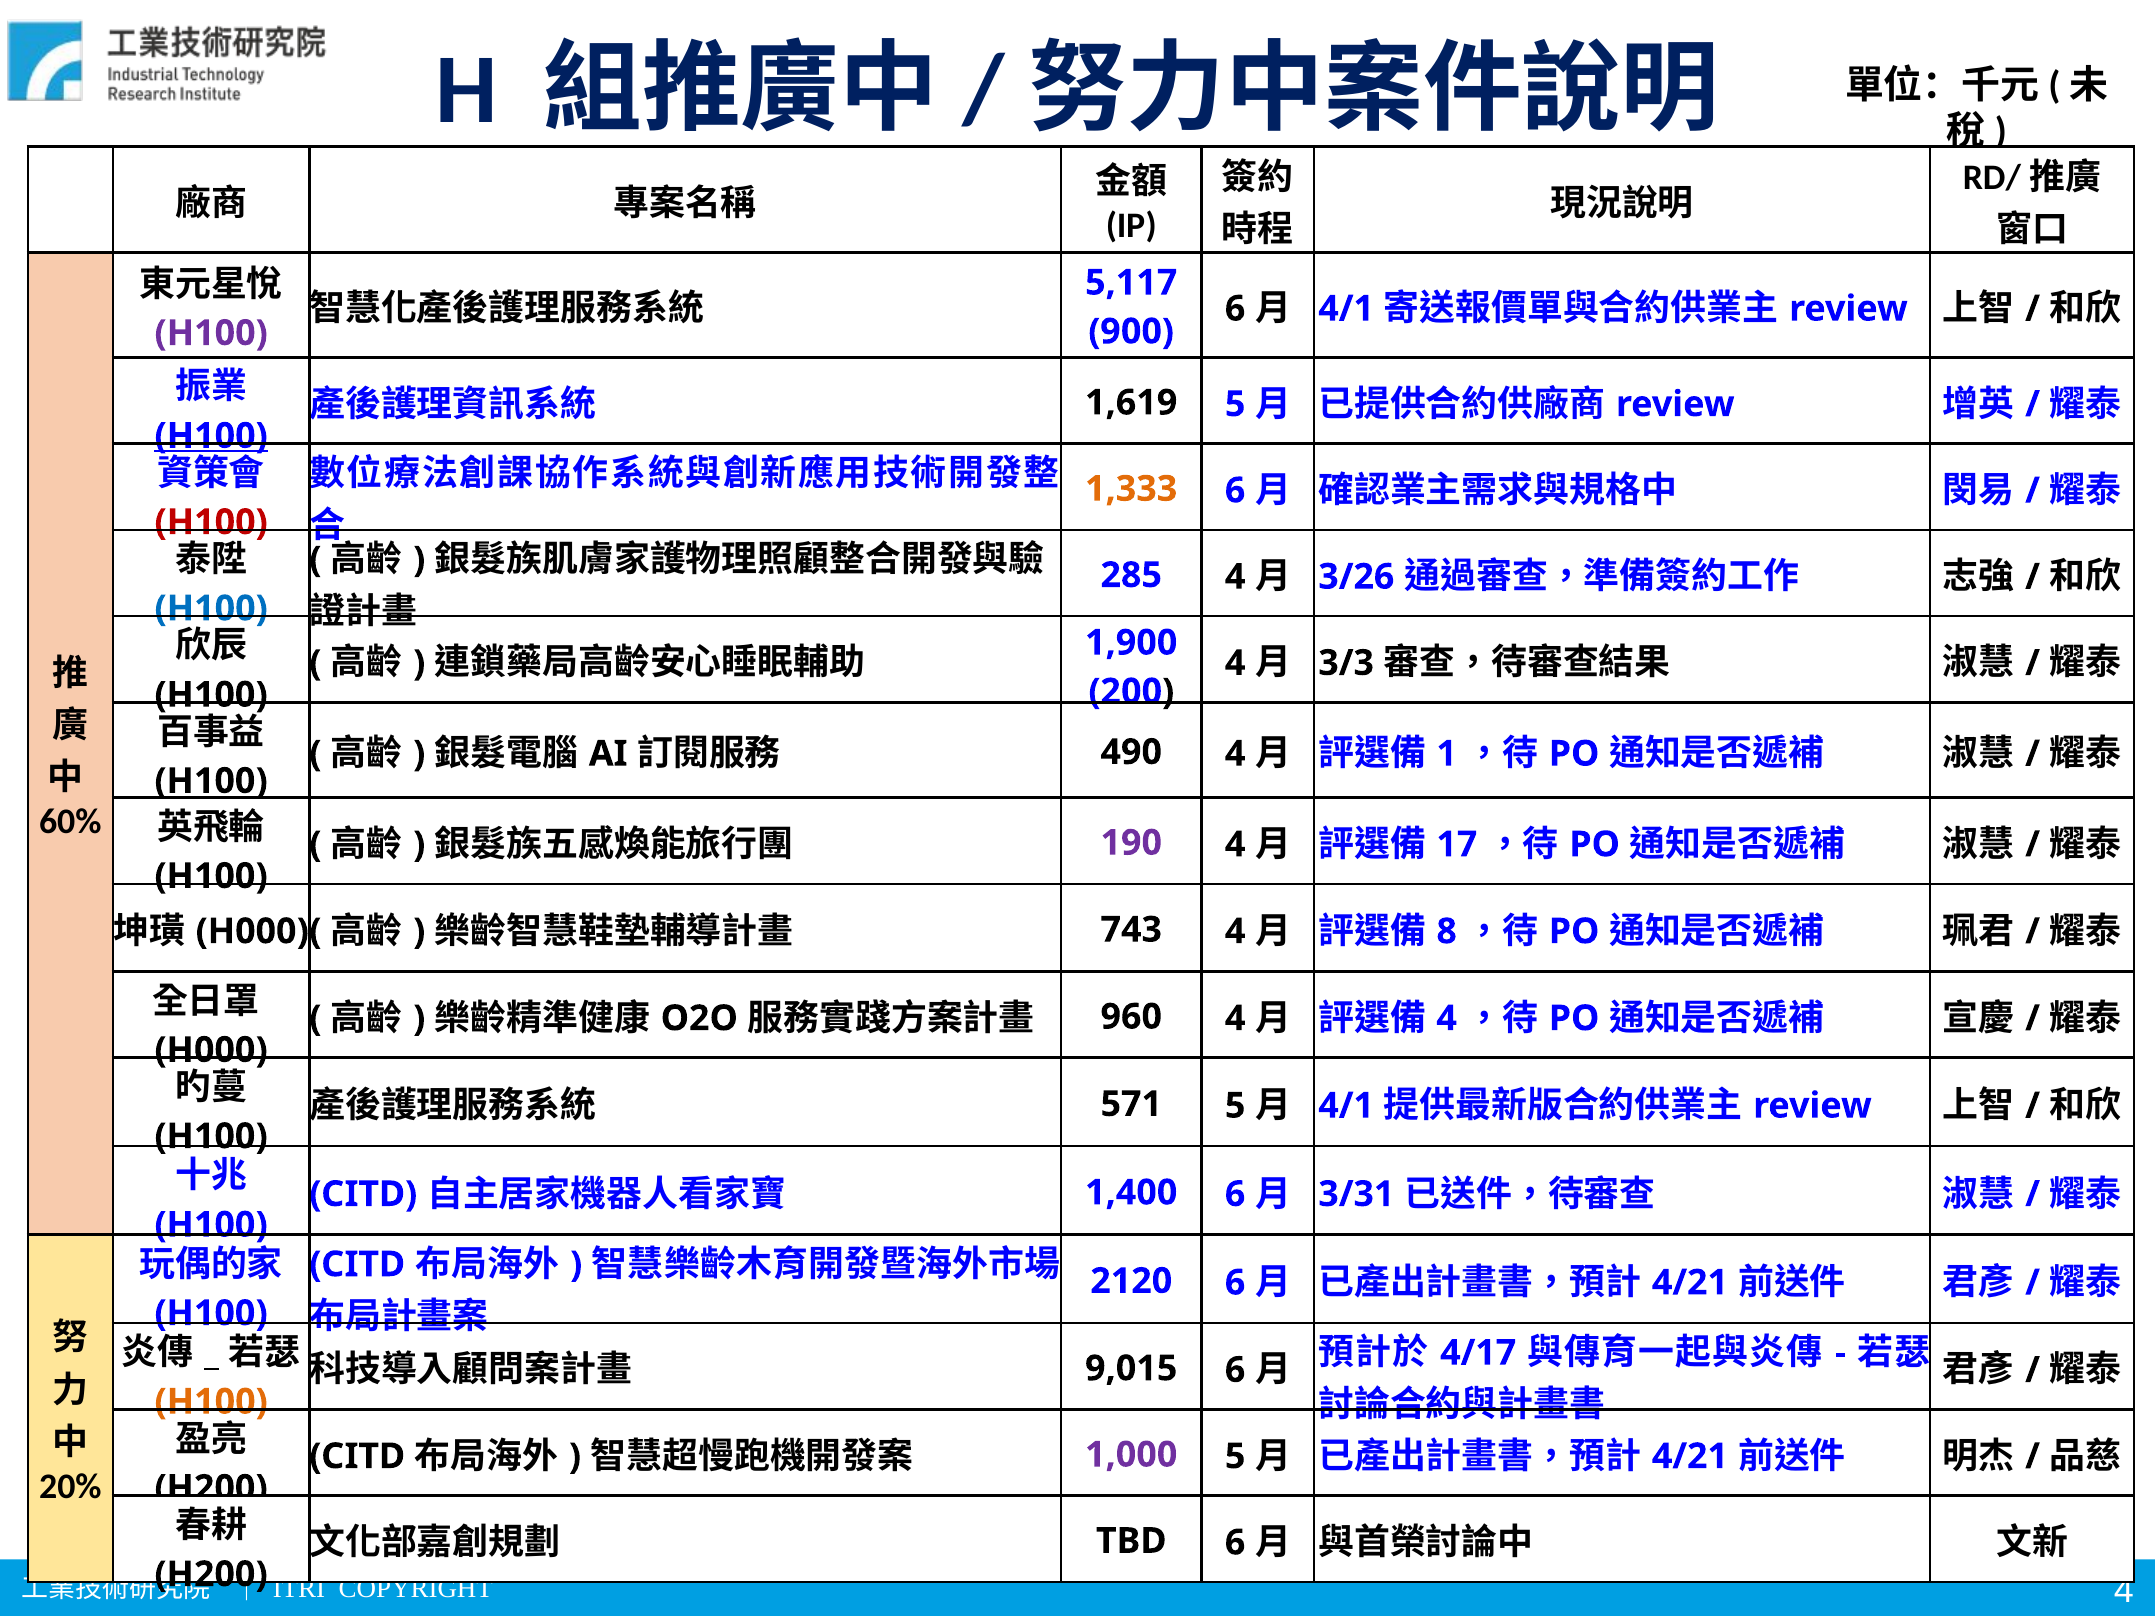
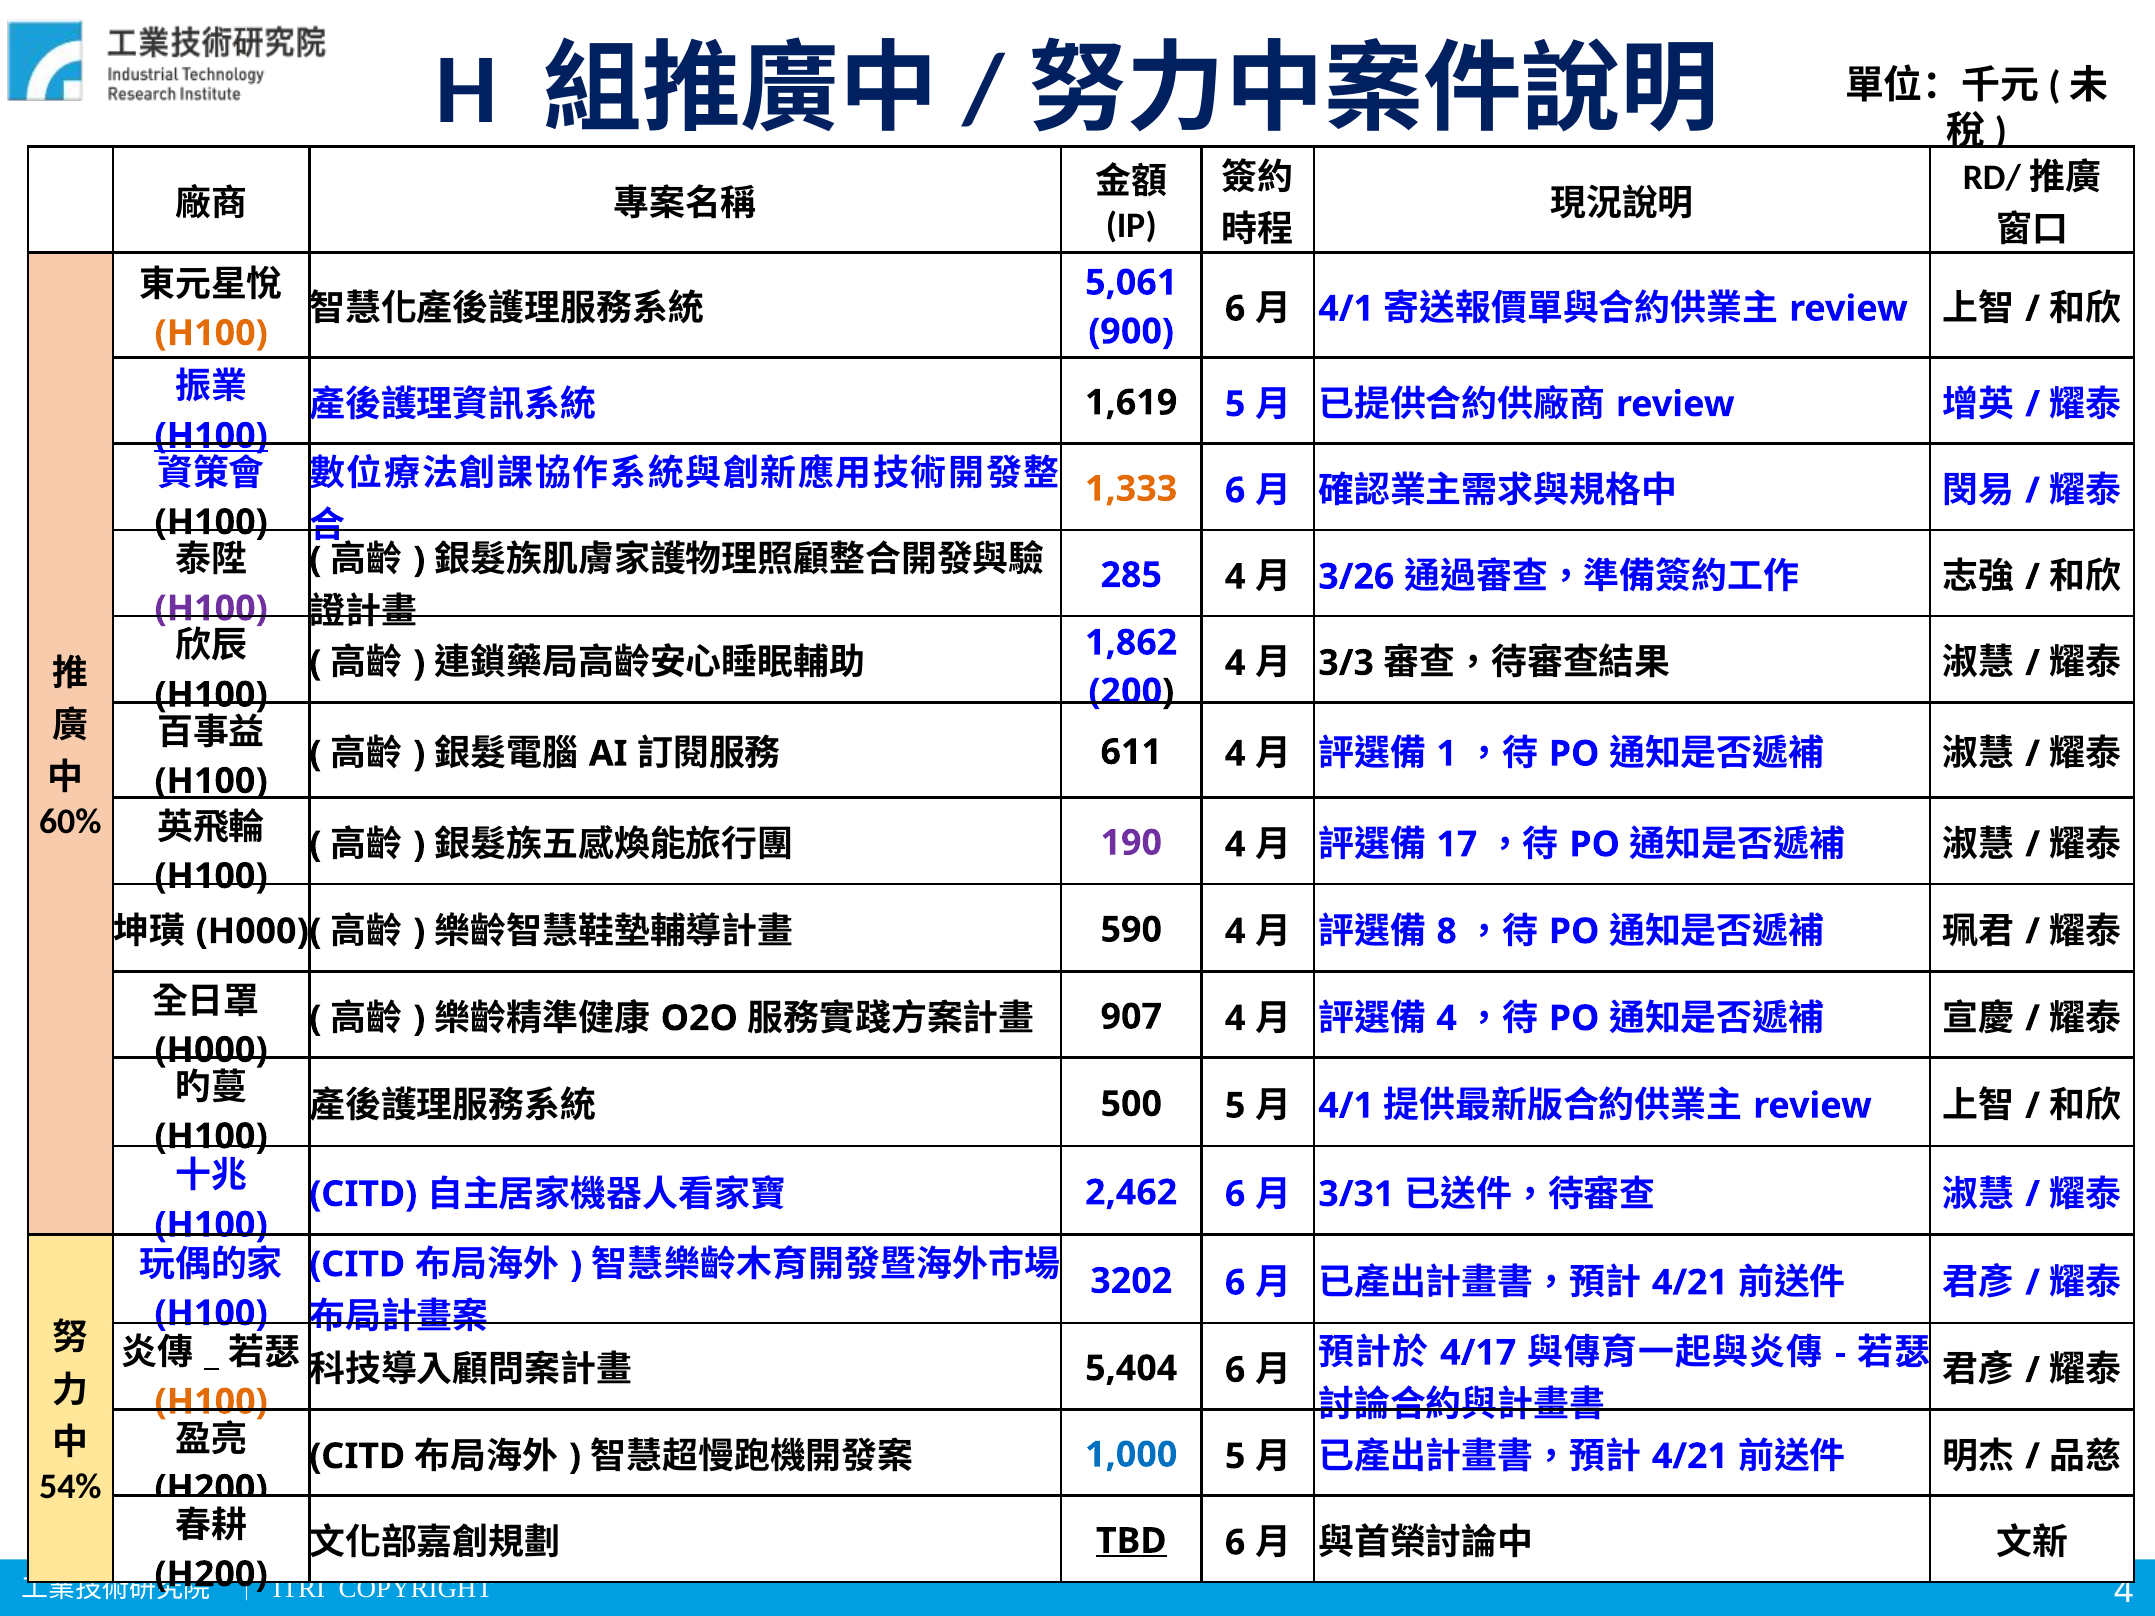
5,117: 5,117 -> 5,061
H100 at (211, 333) colour: purple -> orange
H100 at (211, 522) colour: red -> black
H100 at (211, 609) colour: blue -> purple
1,900: 1,900 -> 1,862
490: 490 -> 611
743: 743 -> 590
960: 960 -> 907
571: 571 -> 500
1,400: 1,400 -> 2,462
2120: 2120 -> 3202
9,015: 9,015 -> 5,404
1,000 colour: purple -> blue
20%: 20% -> 54%
TBD underline: none -> present
